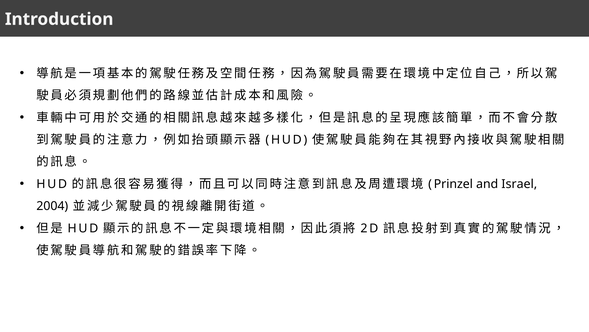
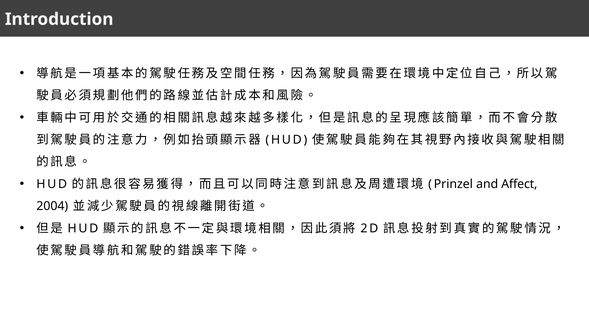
Israel: Israel -> Affect
